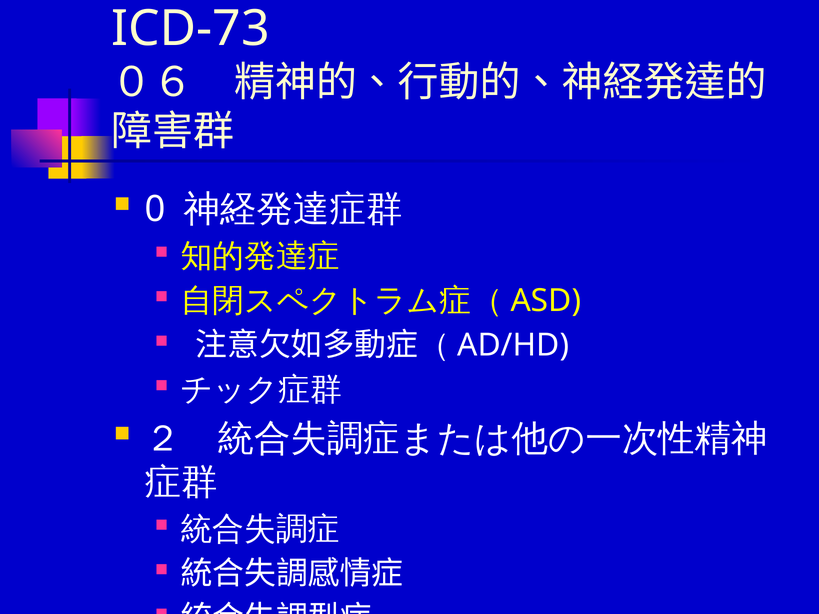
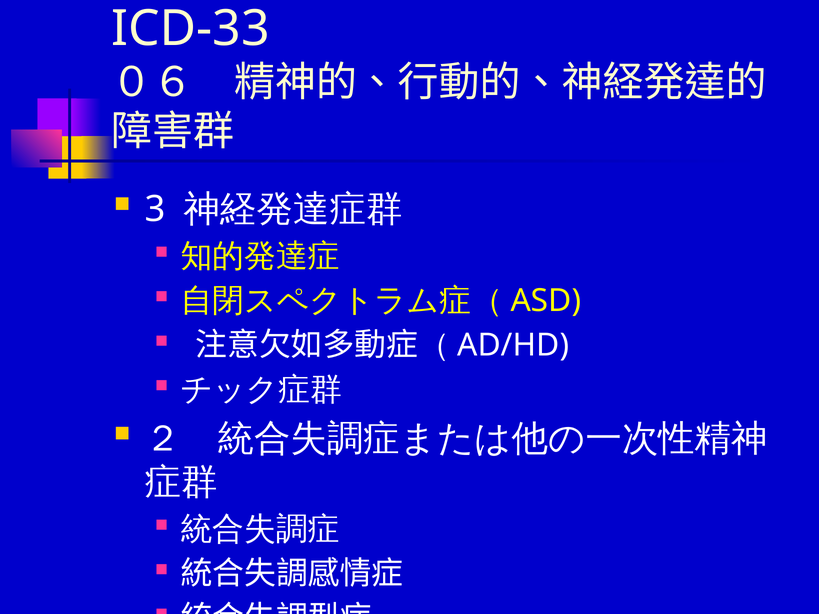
ICD-73: ICD-73 -> ICD-33
0: 0 -> 3
